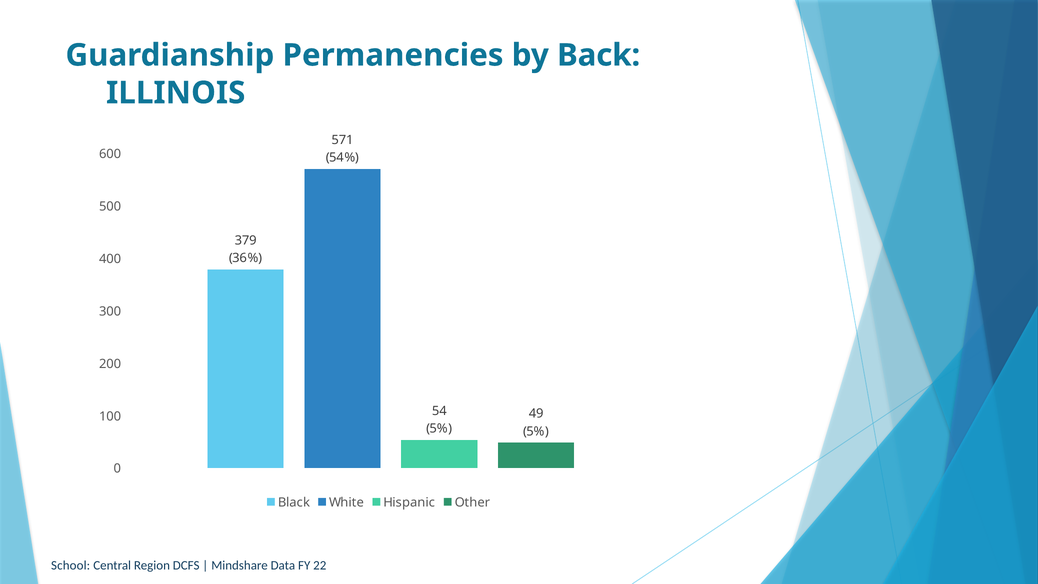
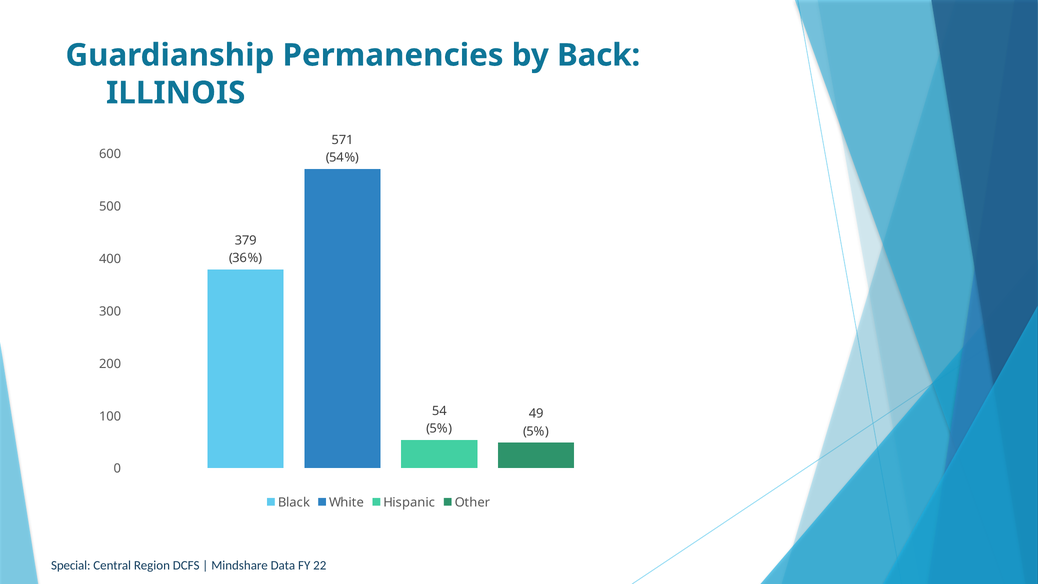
School: School -> Special
